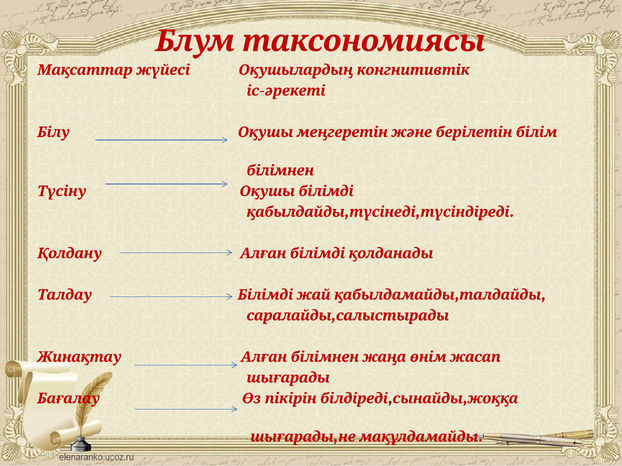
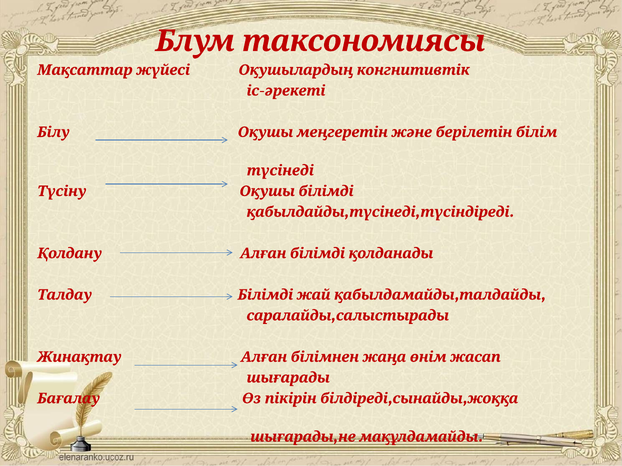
білімнен at (280, 171): білімнен -> түсінеді
